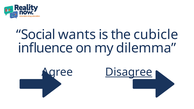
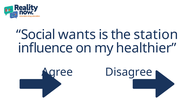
cubicle: cubicle -> station
dilemma: dilemma -> healthier
Disagree underline: present -> none
